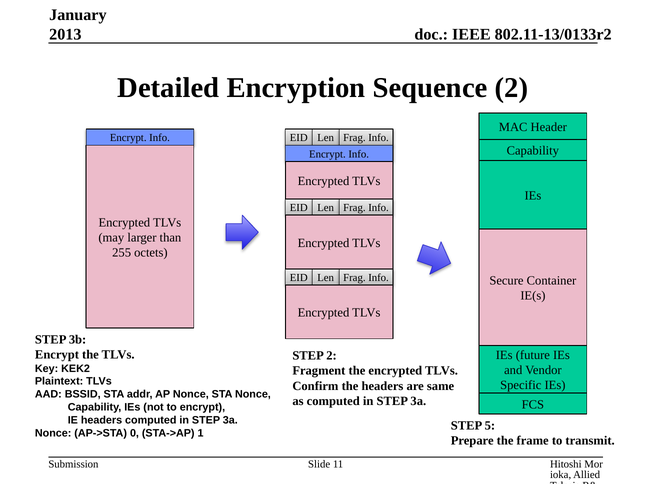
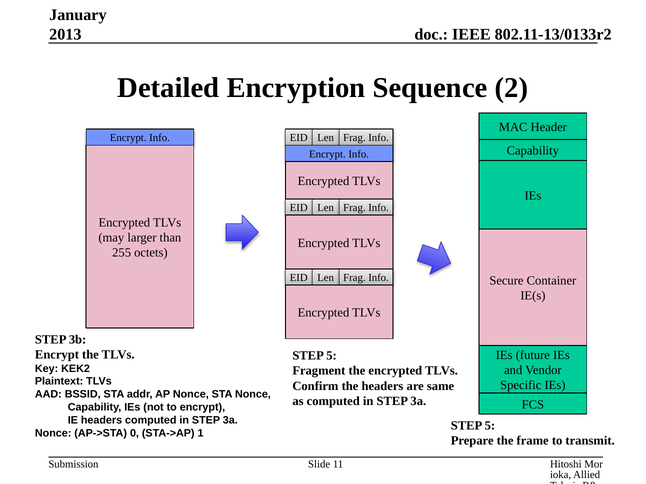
2 at (331, 356): 2 -> 5
